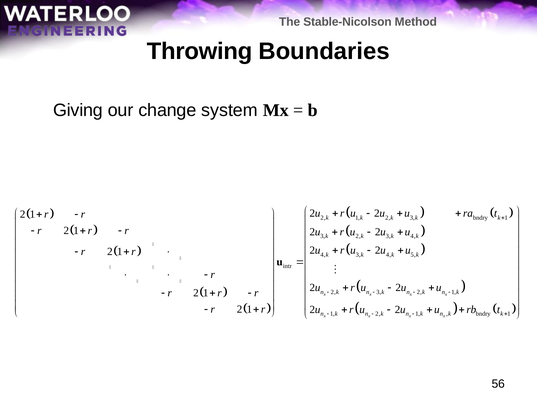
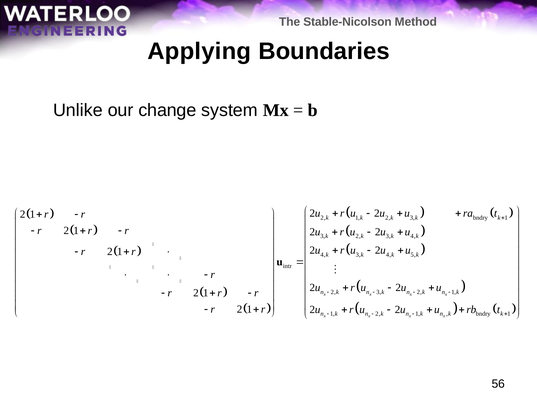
Throwing: Throwing -> Applying
Giving: Giving -> Unlike
